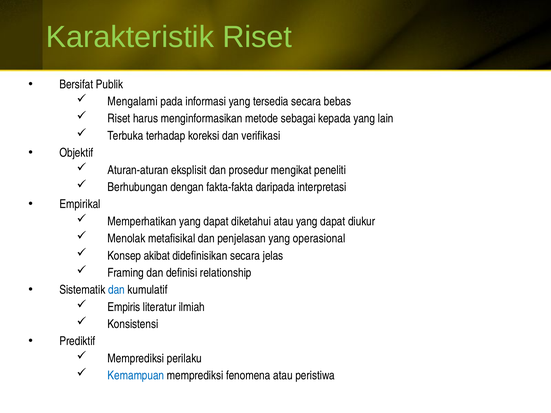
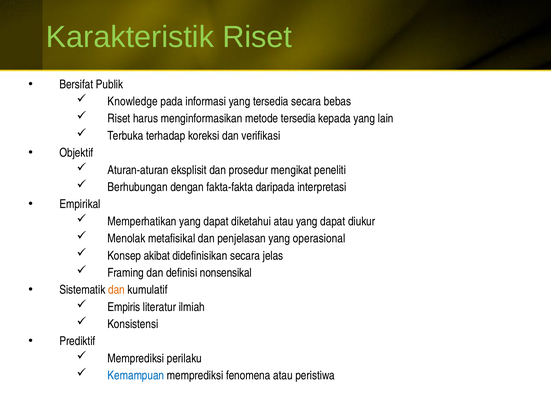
Mengalami: Mengalami -> Knowledge
metode sebagai: sebagai -> tersedia
relationship: relationship -> nonsensikal
dan at (116, 290) colour: blue -> orange
